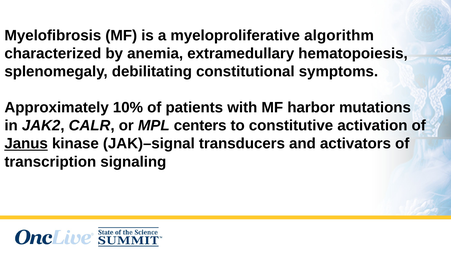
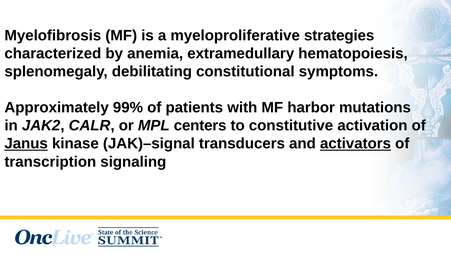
algorithm: algorithm -> strategies
10%: 10% -> 99%
activators underline: none -> present
